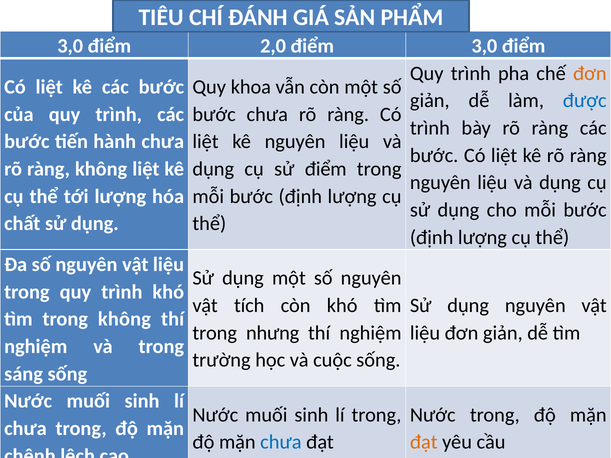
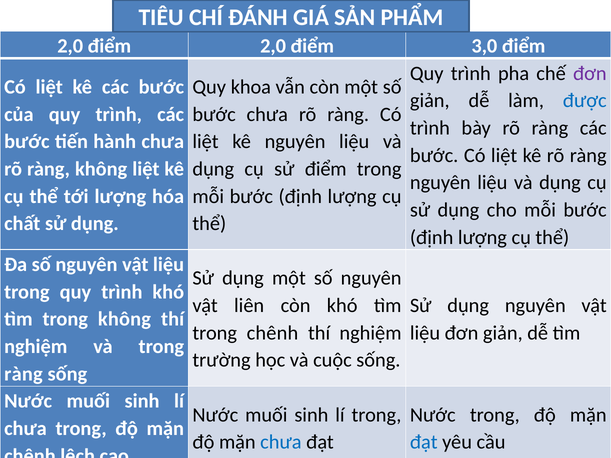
3,0 at (70, 46): 3,0 -> 2,0
đơn at (590, 73) colour: orange -> purple
tích: tích -> liên
trong nhưng: nhưng -> chênh
sáng at (24, 374): sáng -> ràng
đạt at (424, 442) colour: orange -> blue
